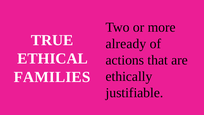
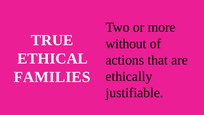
already: already -> without
